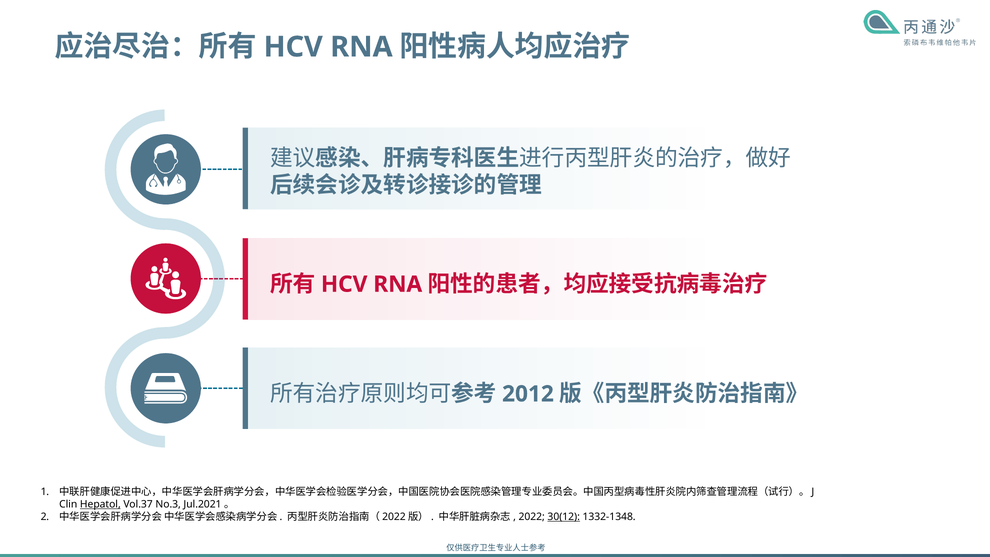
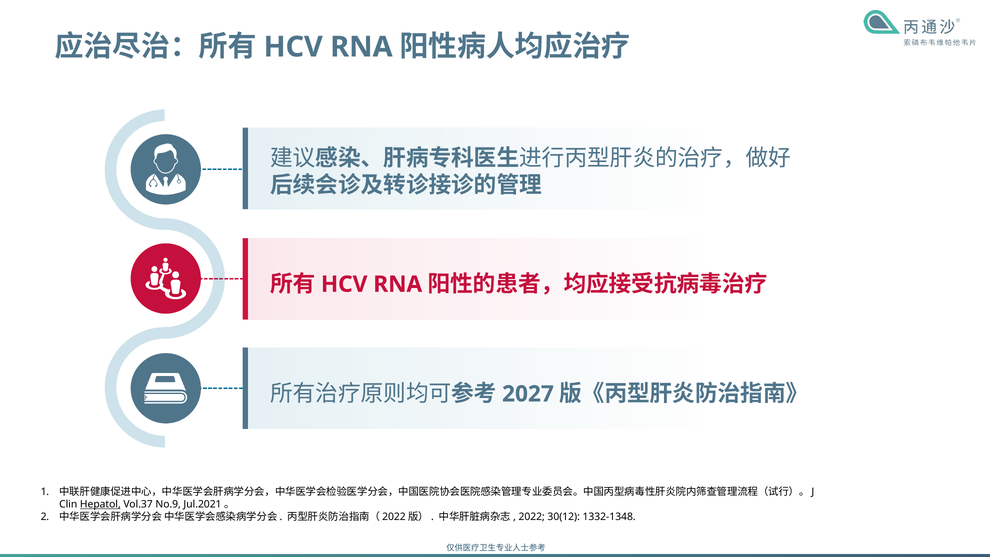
2012: 2012 -> 2027
No.3: No.3 -> No.9
30(12 underline: present -> none
